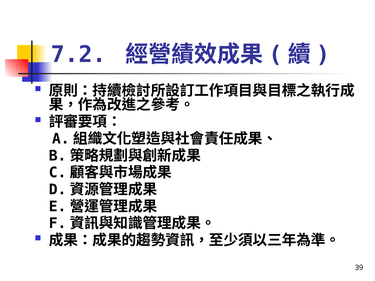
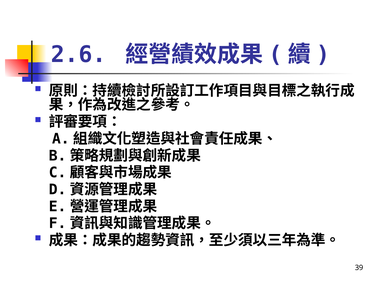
7.2: 7.2 -> 2.6
